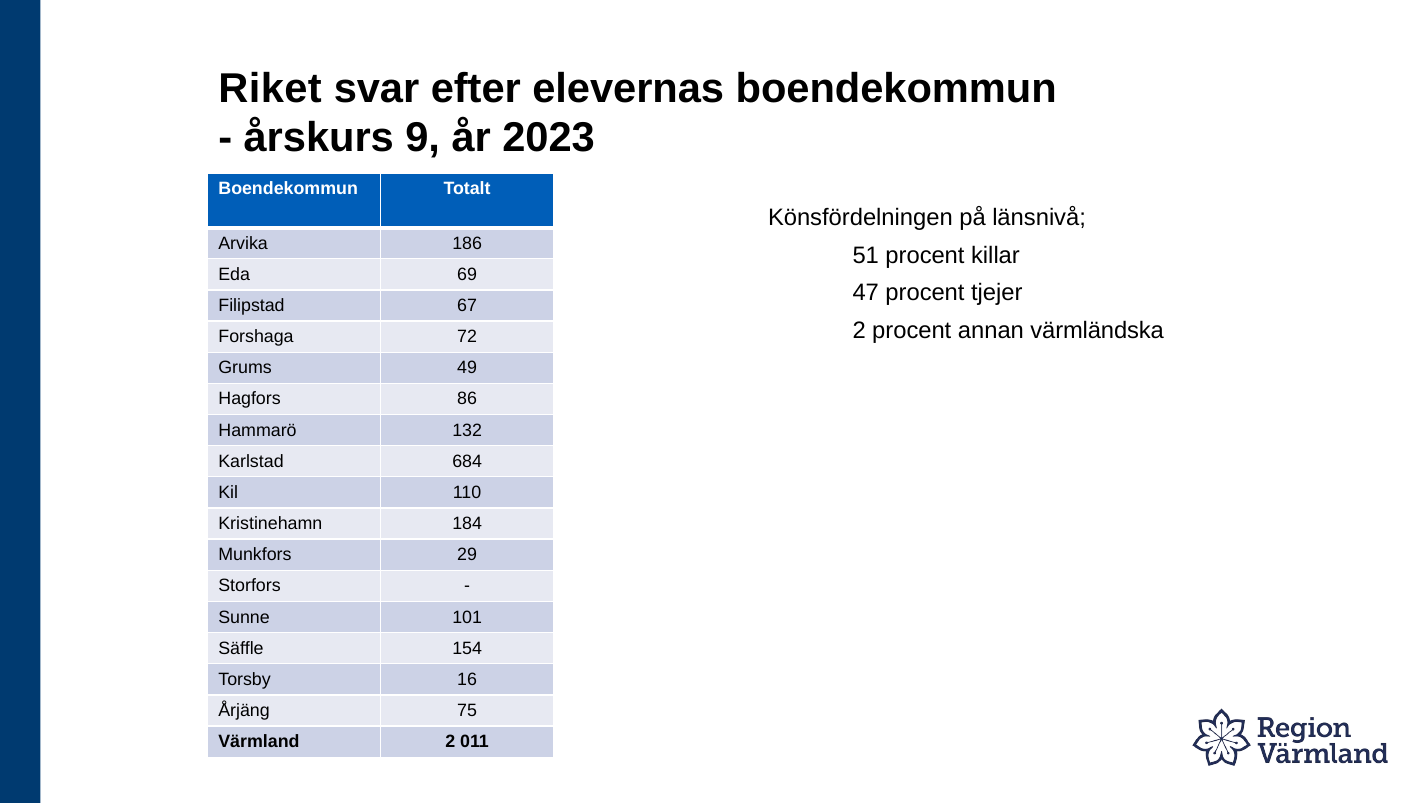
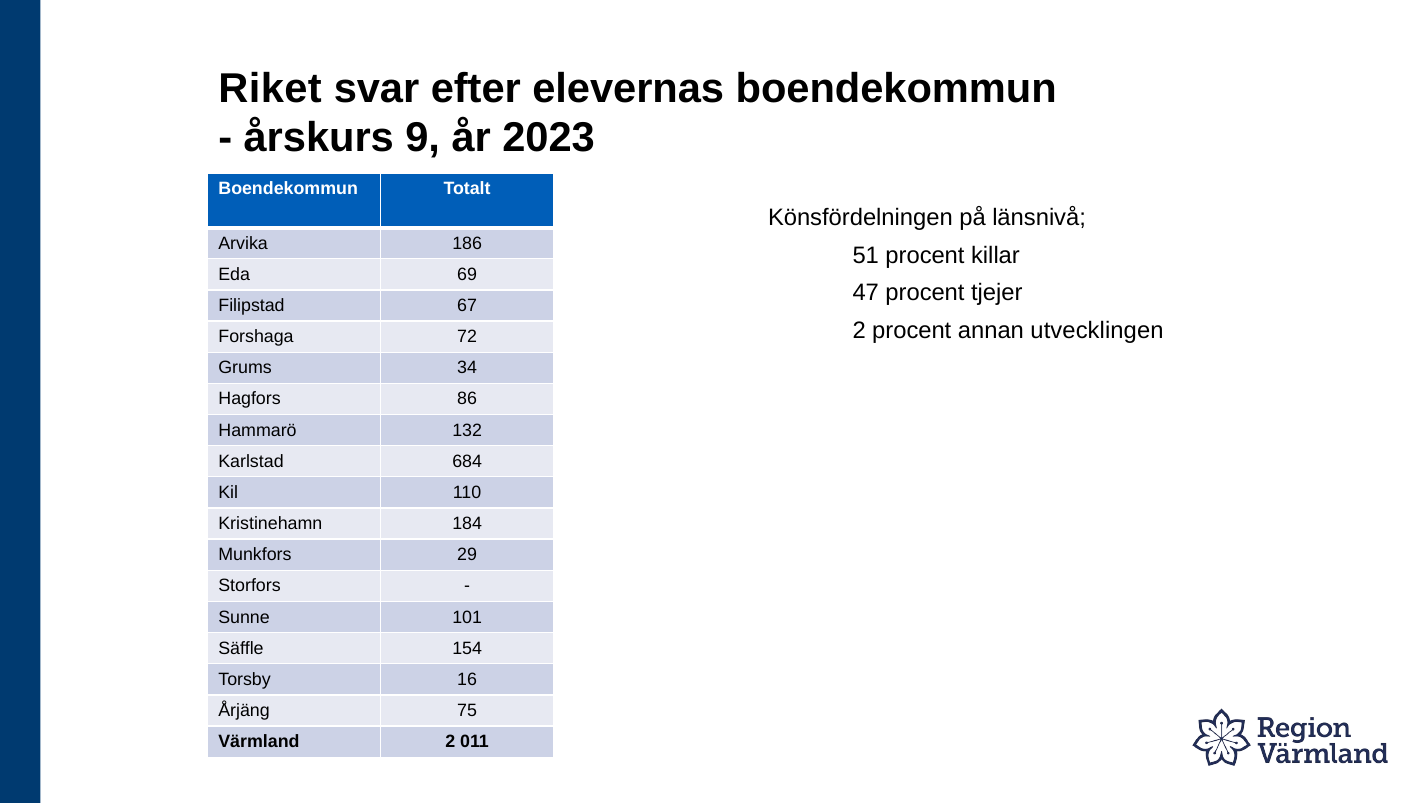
värmländska: värmländska -> utvecklingen
49: 49 -> 34
